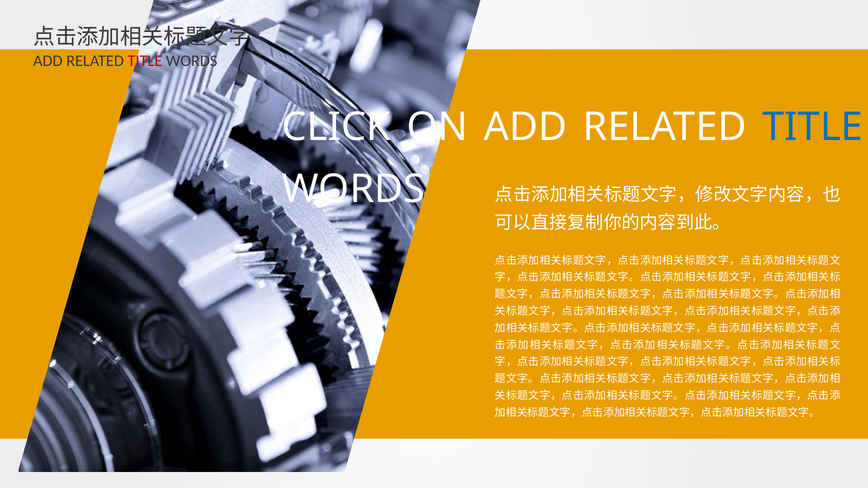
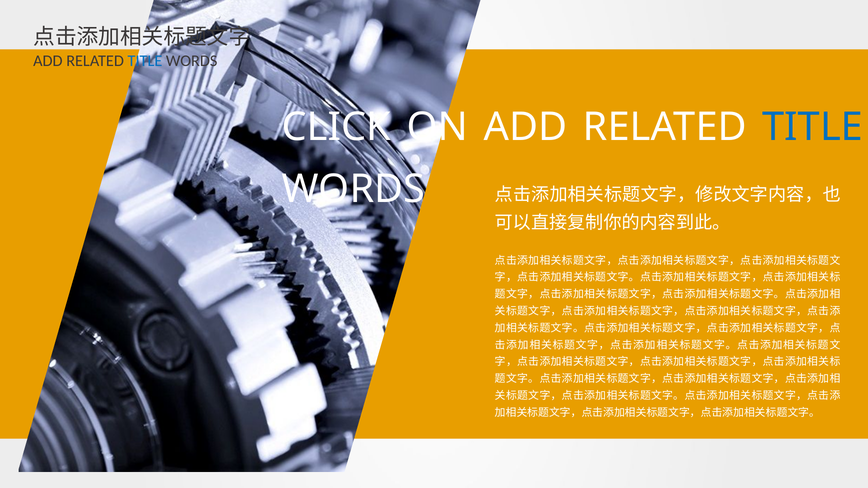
TITLE at (145, 61) colour: red -> blue
